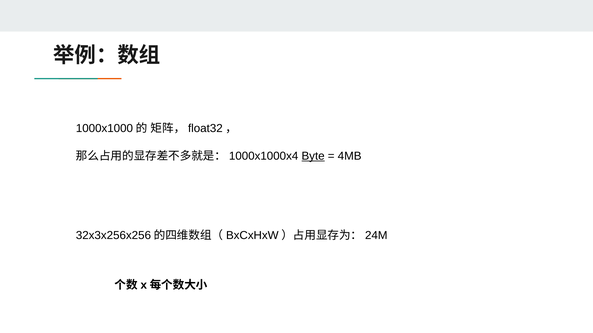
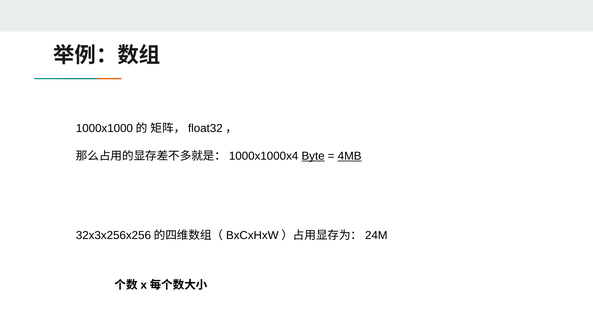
4MB underline: none -> present
